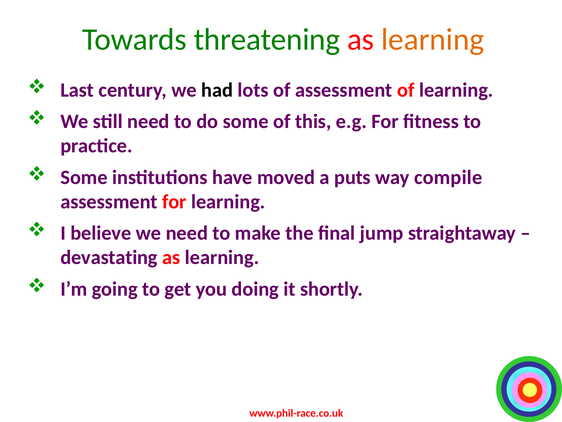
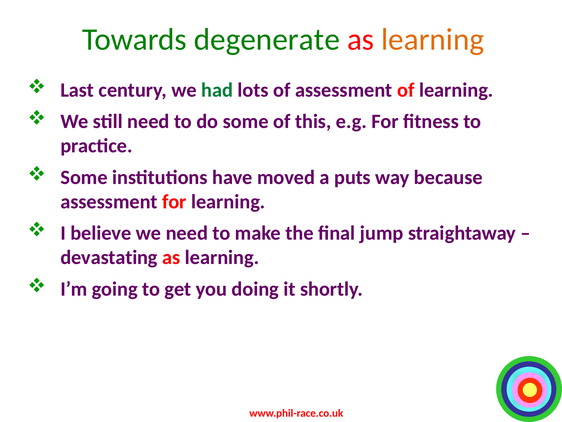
threatening: threatening -> degenerate
had colour: black -> green
compile: compile -> because
